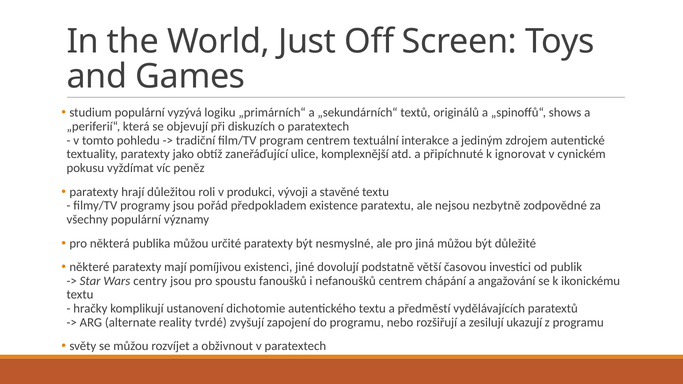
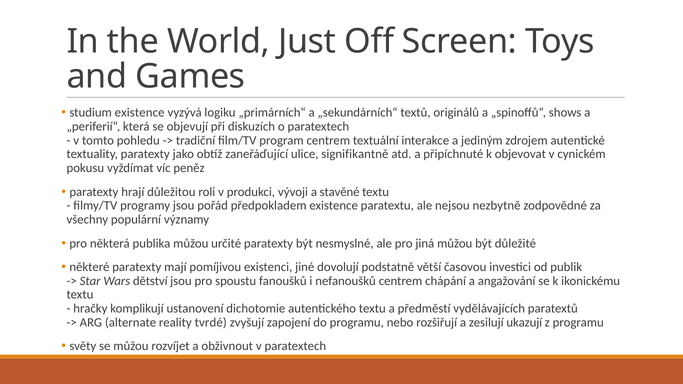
studium populární: populární -> existence
komplexnější: komplexnější -> signifikantně
ignorovat: ignorovat -> objevovat
centry: centry -> dětství
